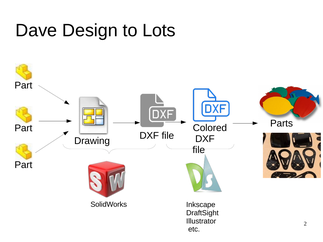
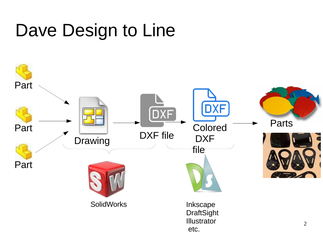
Lots: Lots -> Line
